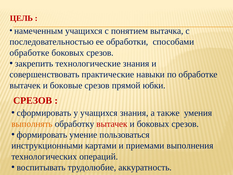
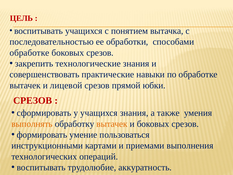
намеченным at (39, 31): намеченным -> воспитывать
боковые: боковые -> лицевой
вытачек at (112, 124) colour: red -> orange
